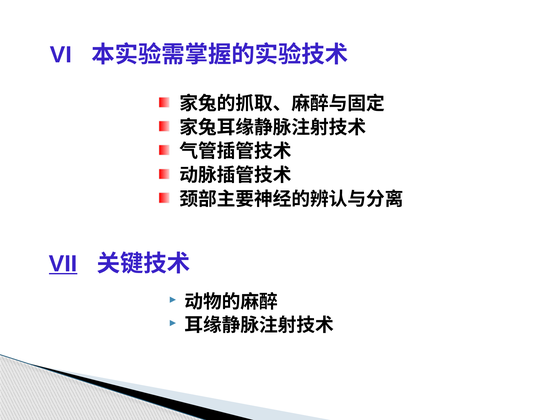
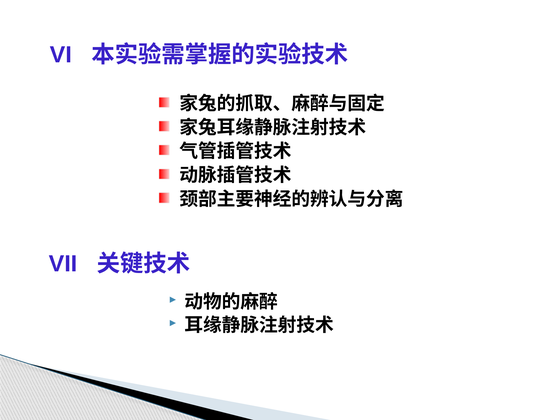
VII underline: present -> none
